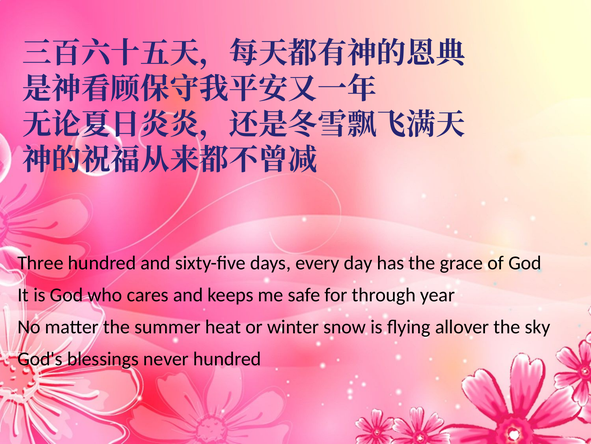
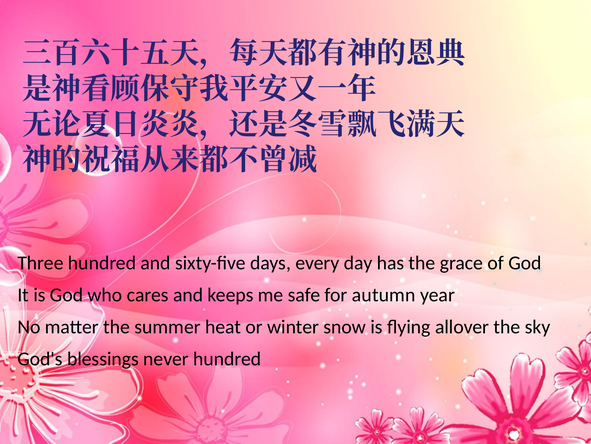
through: through -> autumn
